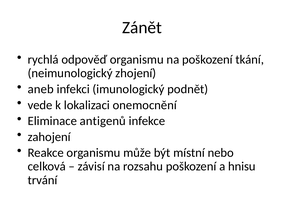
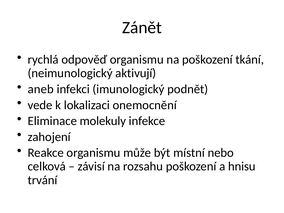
zhojení: zhojení -> aktivují
antigenů: antigenů -> molekuly
